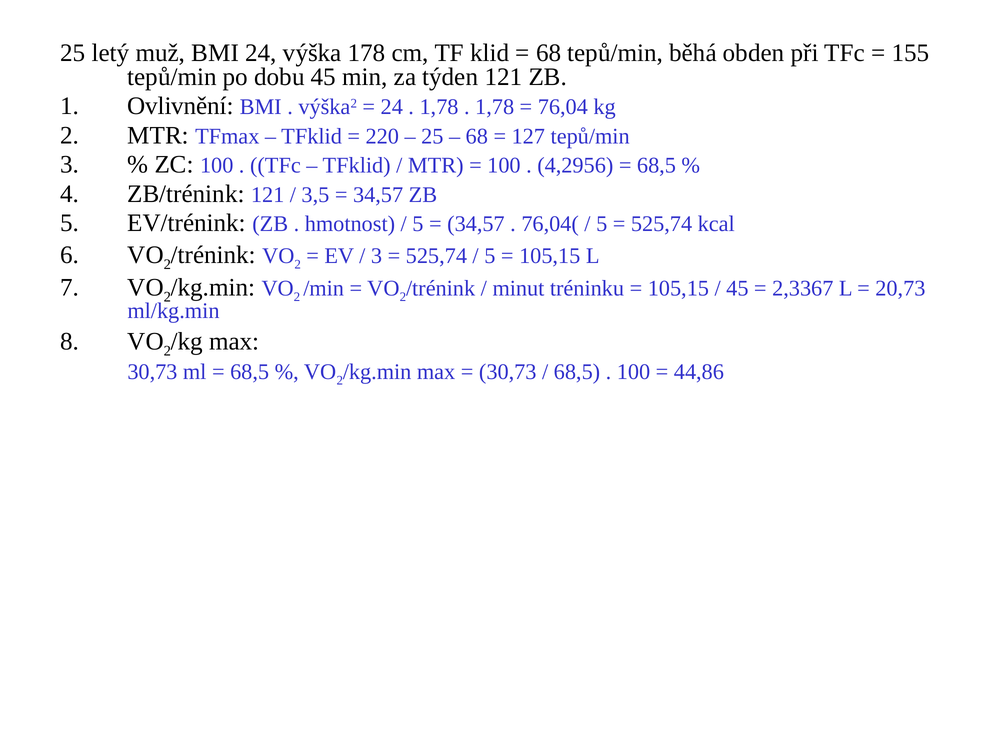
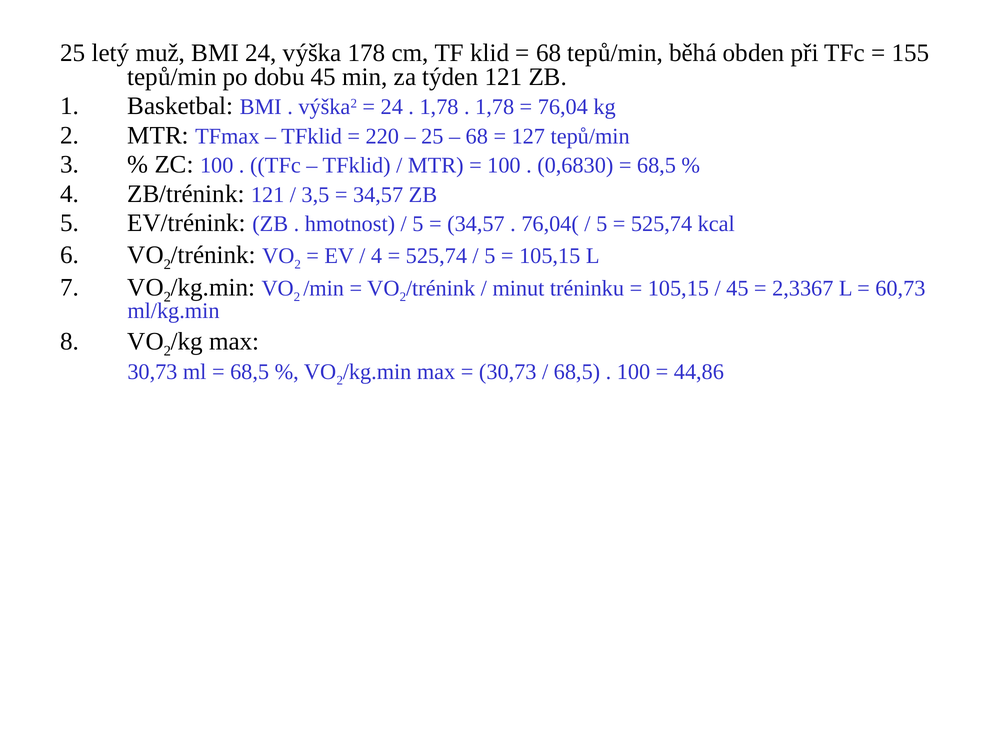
Ovlivnění: Ovlivnění -> Basketbal
4,2956: 4,2956 -> 0,6830
3 at (377, 256): 3 -> 4
20,73: 20,73 -> 60,73
